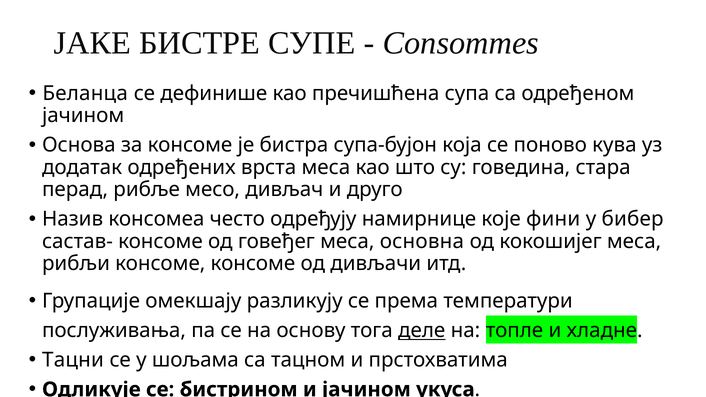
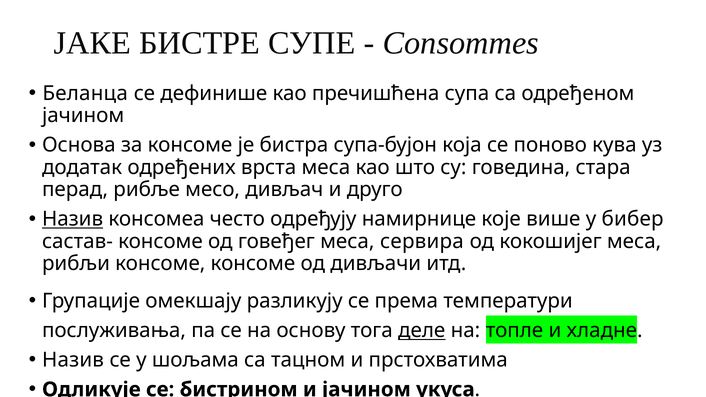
Назив at (73, 219) underline: none -> present
фини: фини -> више
основна: основна -> сервира
Тацни at (73, 360): Тацни -> Назив
